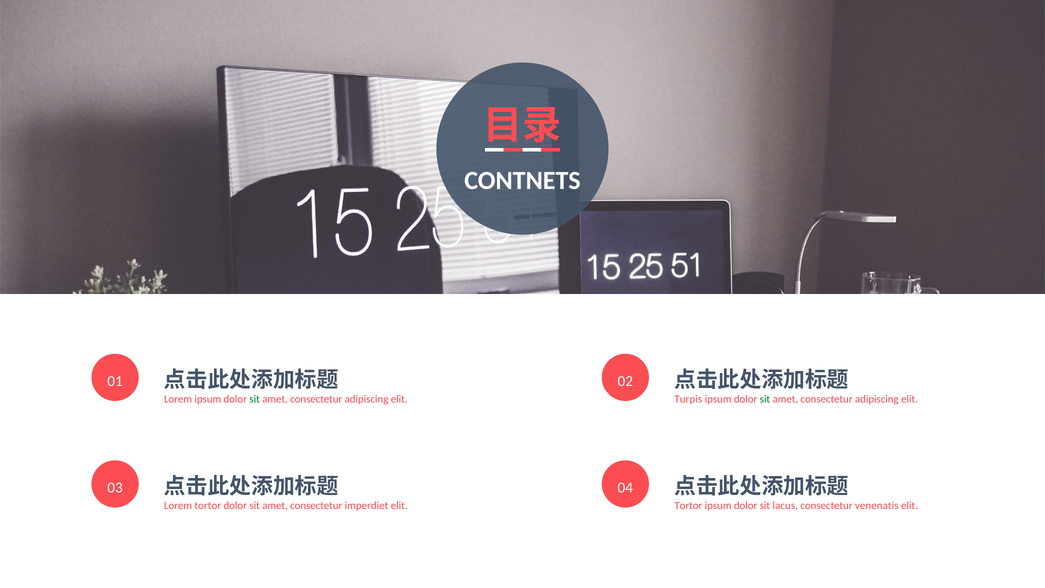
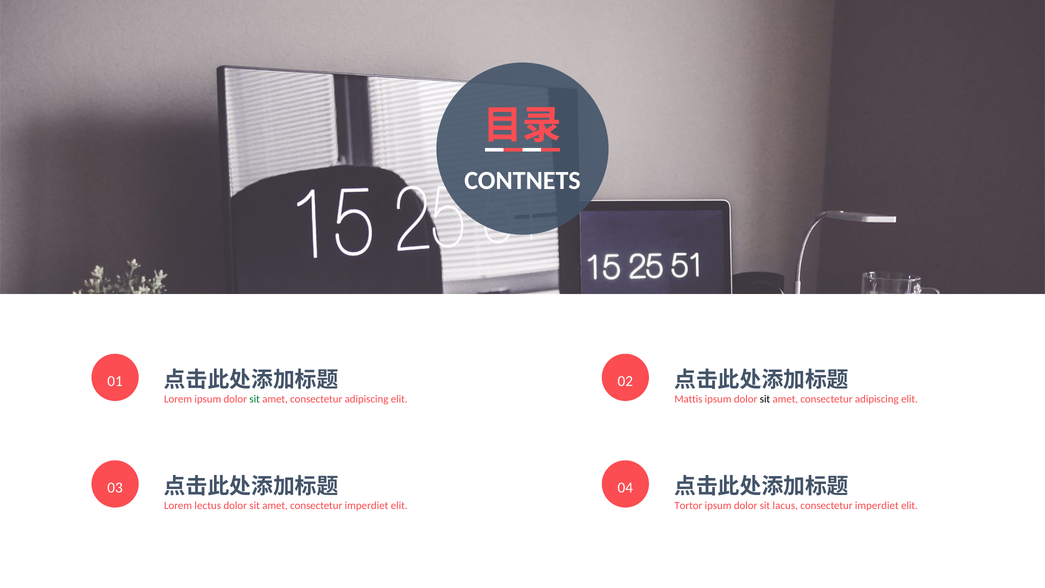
Turpis: Turpis -> Mattis
sit at (765, 399) colour: green -> black
Lorem tortor: tortor -> lectus
venenatis at (877, 506): venenatis -> imperdiet
